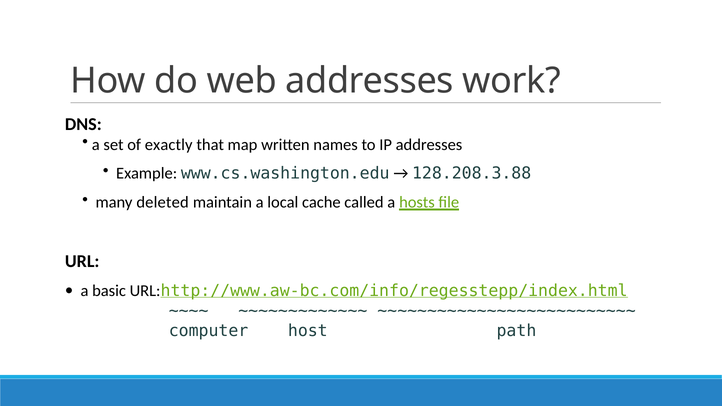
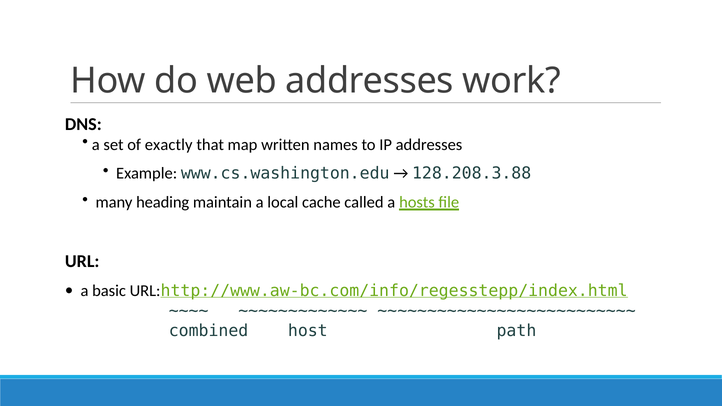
deleted: deleted -> heading
computer: computer -> combined
